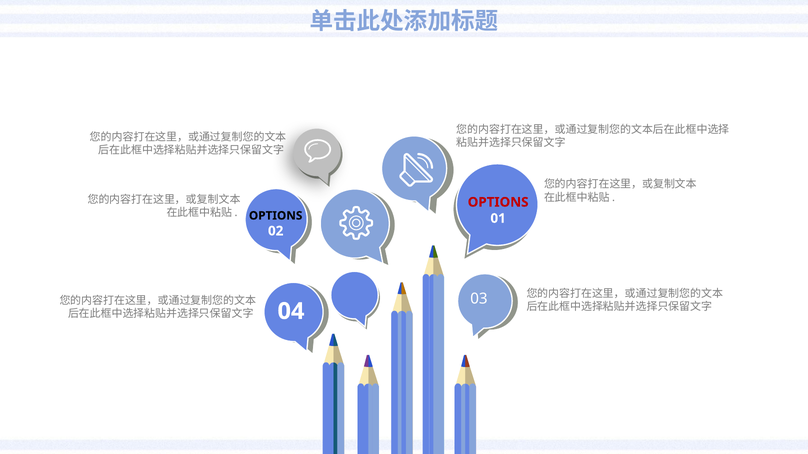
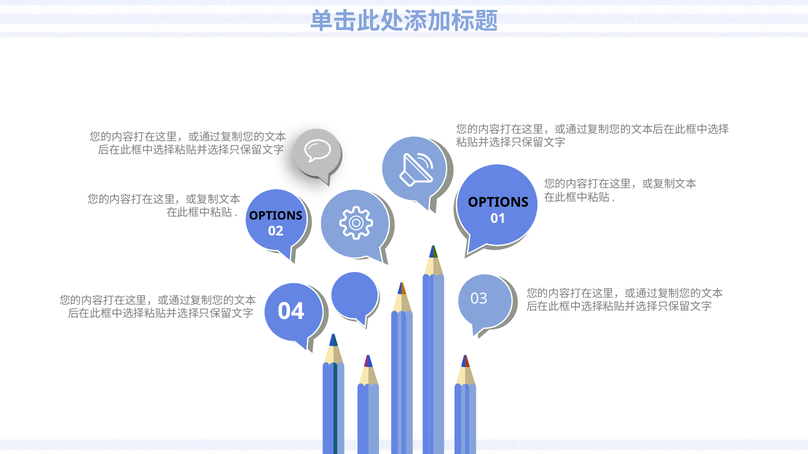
OPTIONS at (498, 202) colour: red -> black
